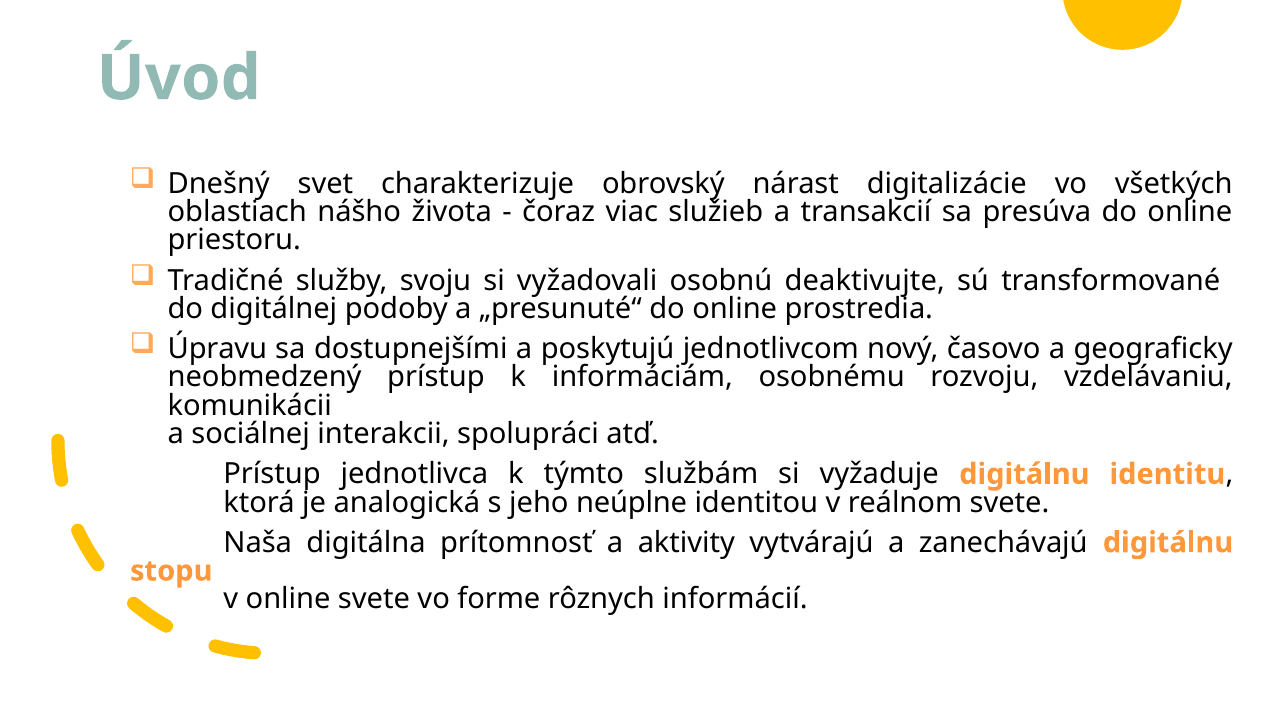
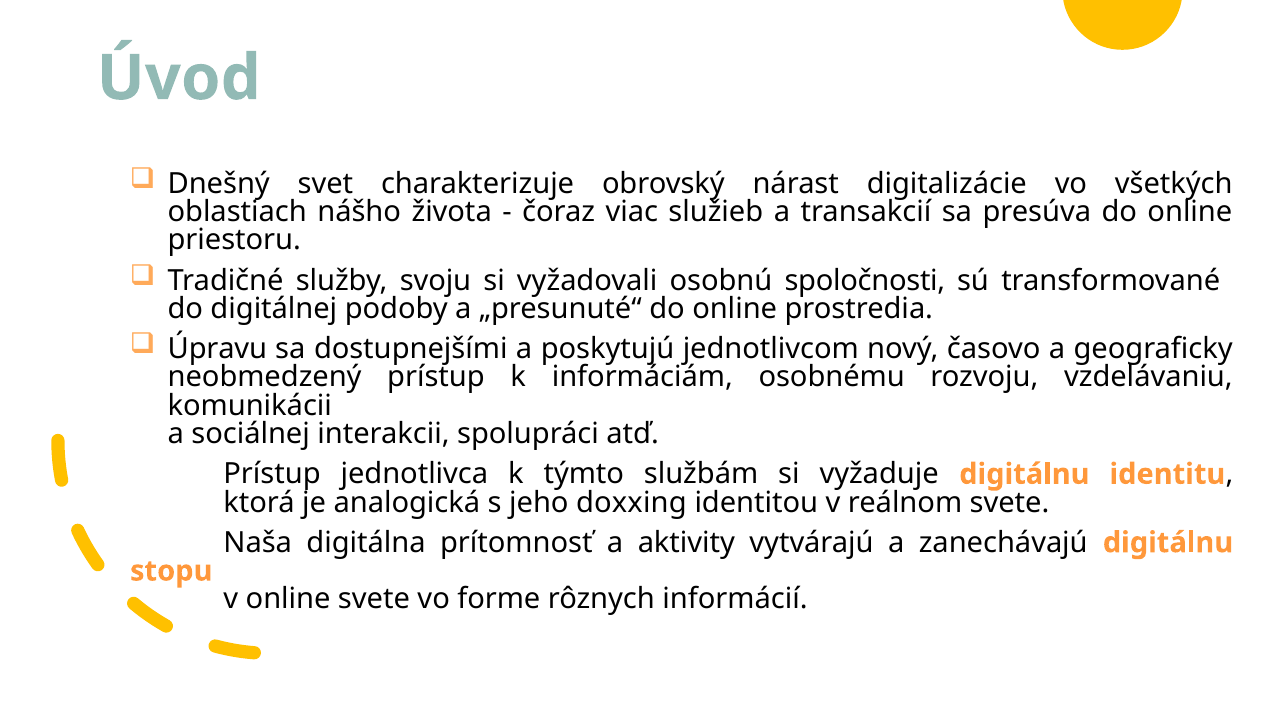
deaktivujte: deaktivujte -> spoločnosti
neúplne: neúplne -> doxxing
